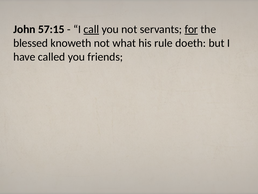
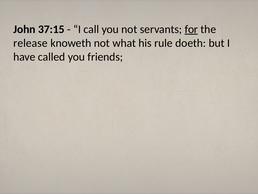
57:15: 57:15 -> 37:15
call underline: present -> none
blessed: blessed -> release
